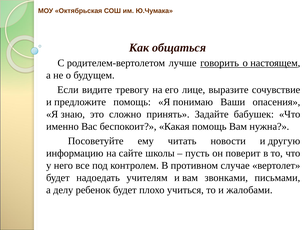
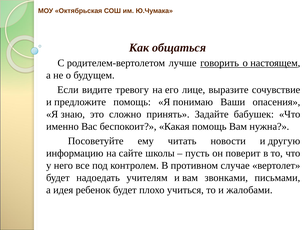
делу: делу -> идея
